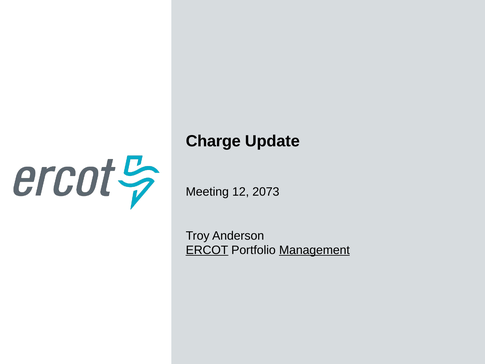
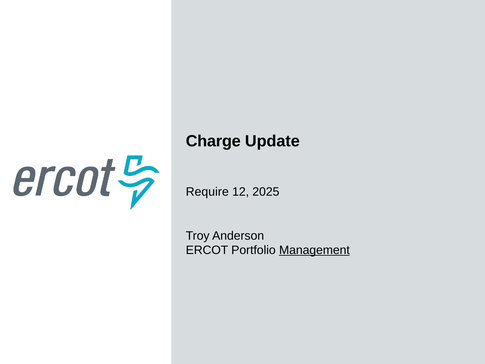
Meeting: Meeting -> Require
2073: 2073 -> 2025
ERCOT underline: present -> none
